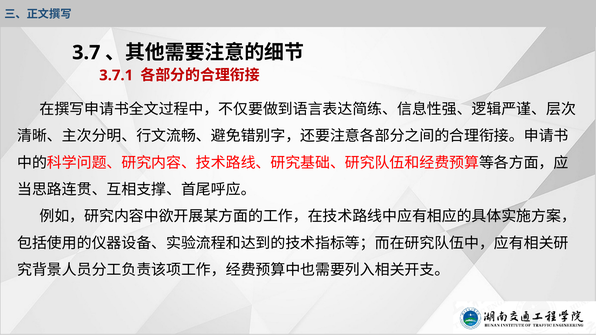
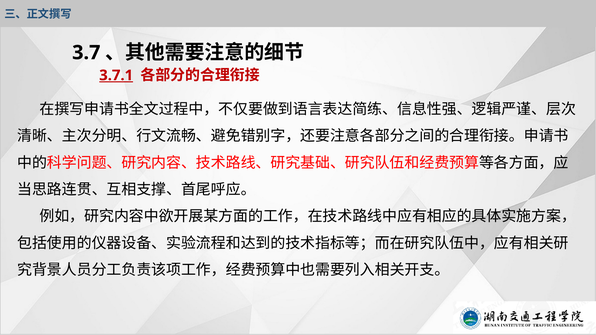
3.7.1 underline: none -> present
